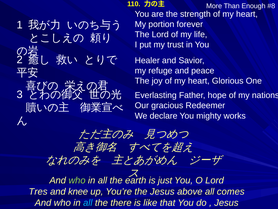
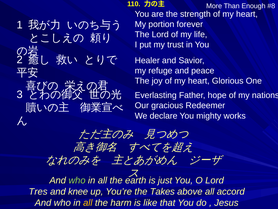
the Jesus: Jesus -> Takes
comes: comes -> accord
all at (88, 202) colour: light blue -> yellow
there: there -> harm
